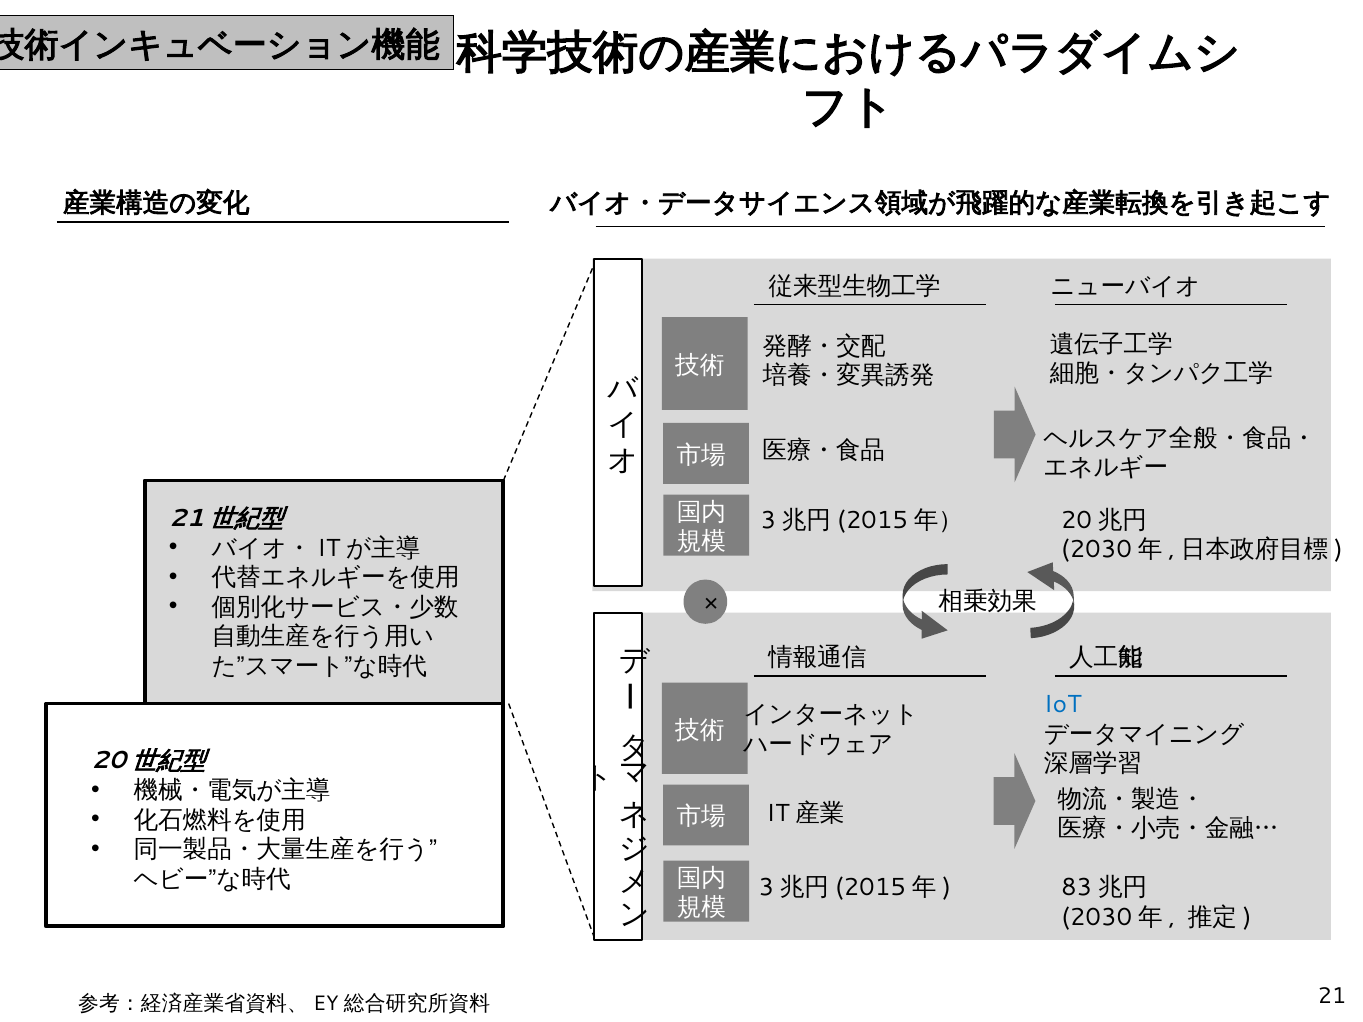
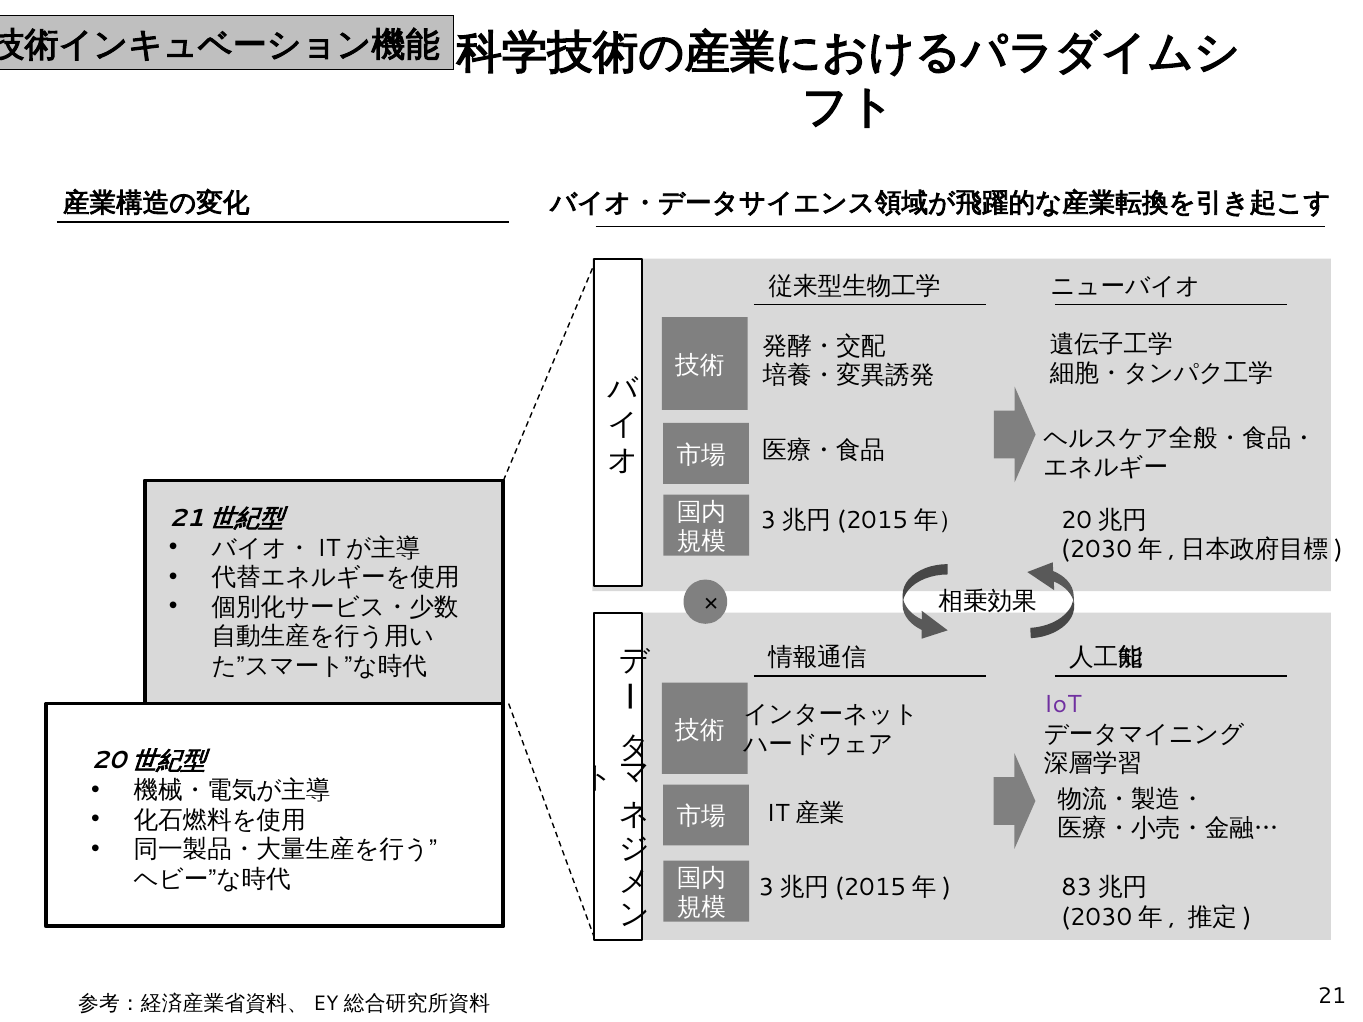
IoT colour: blue -> purple
